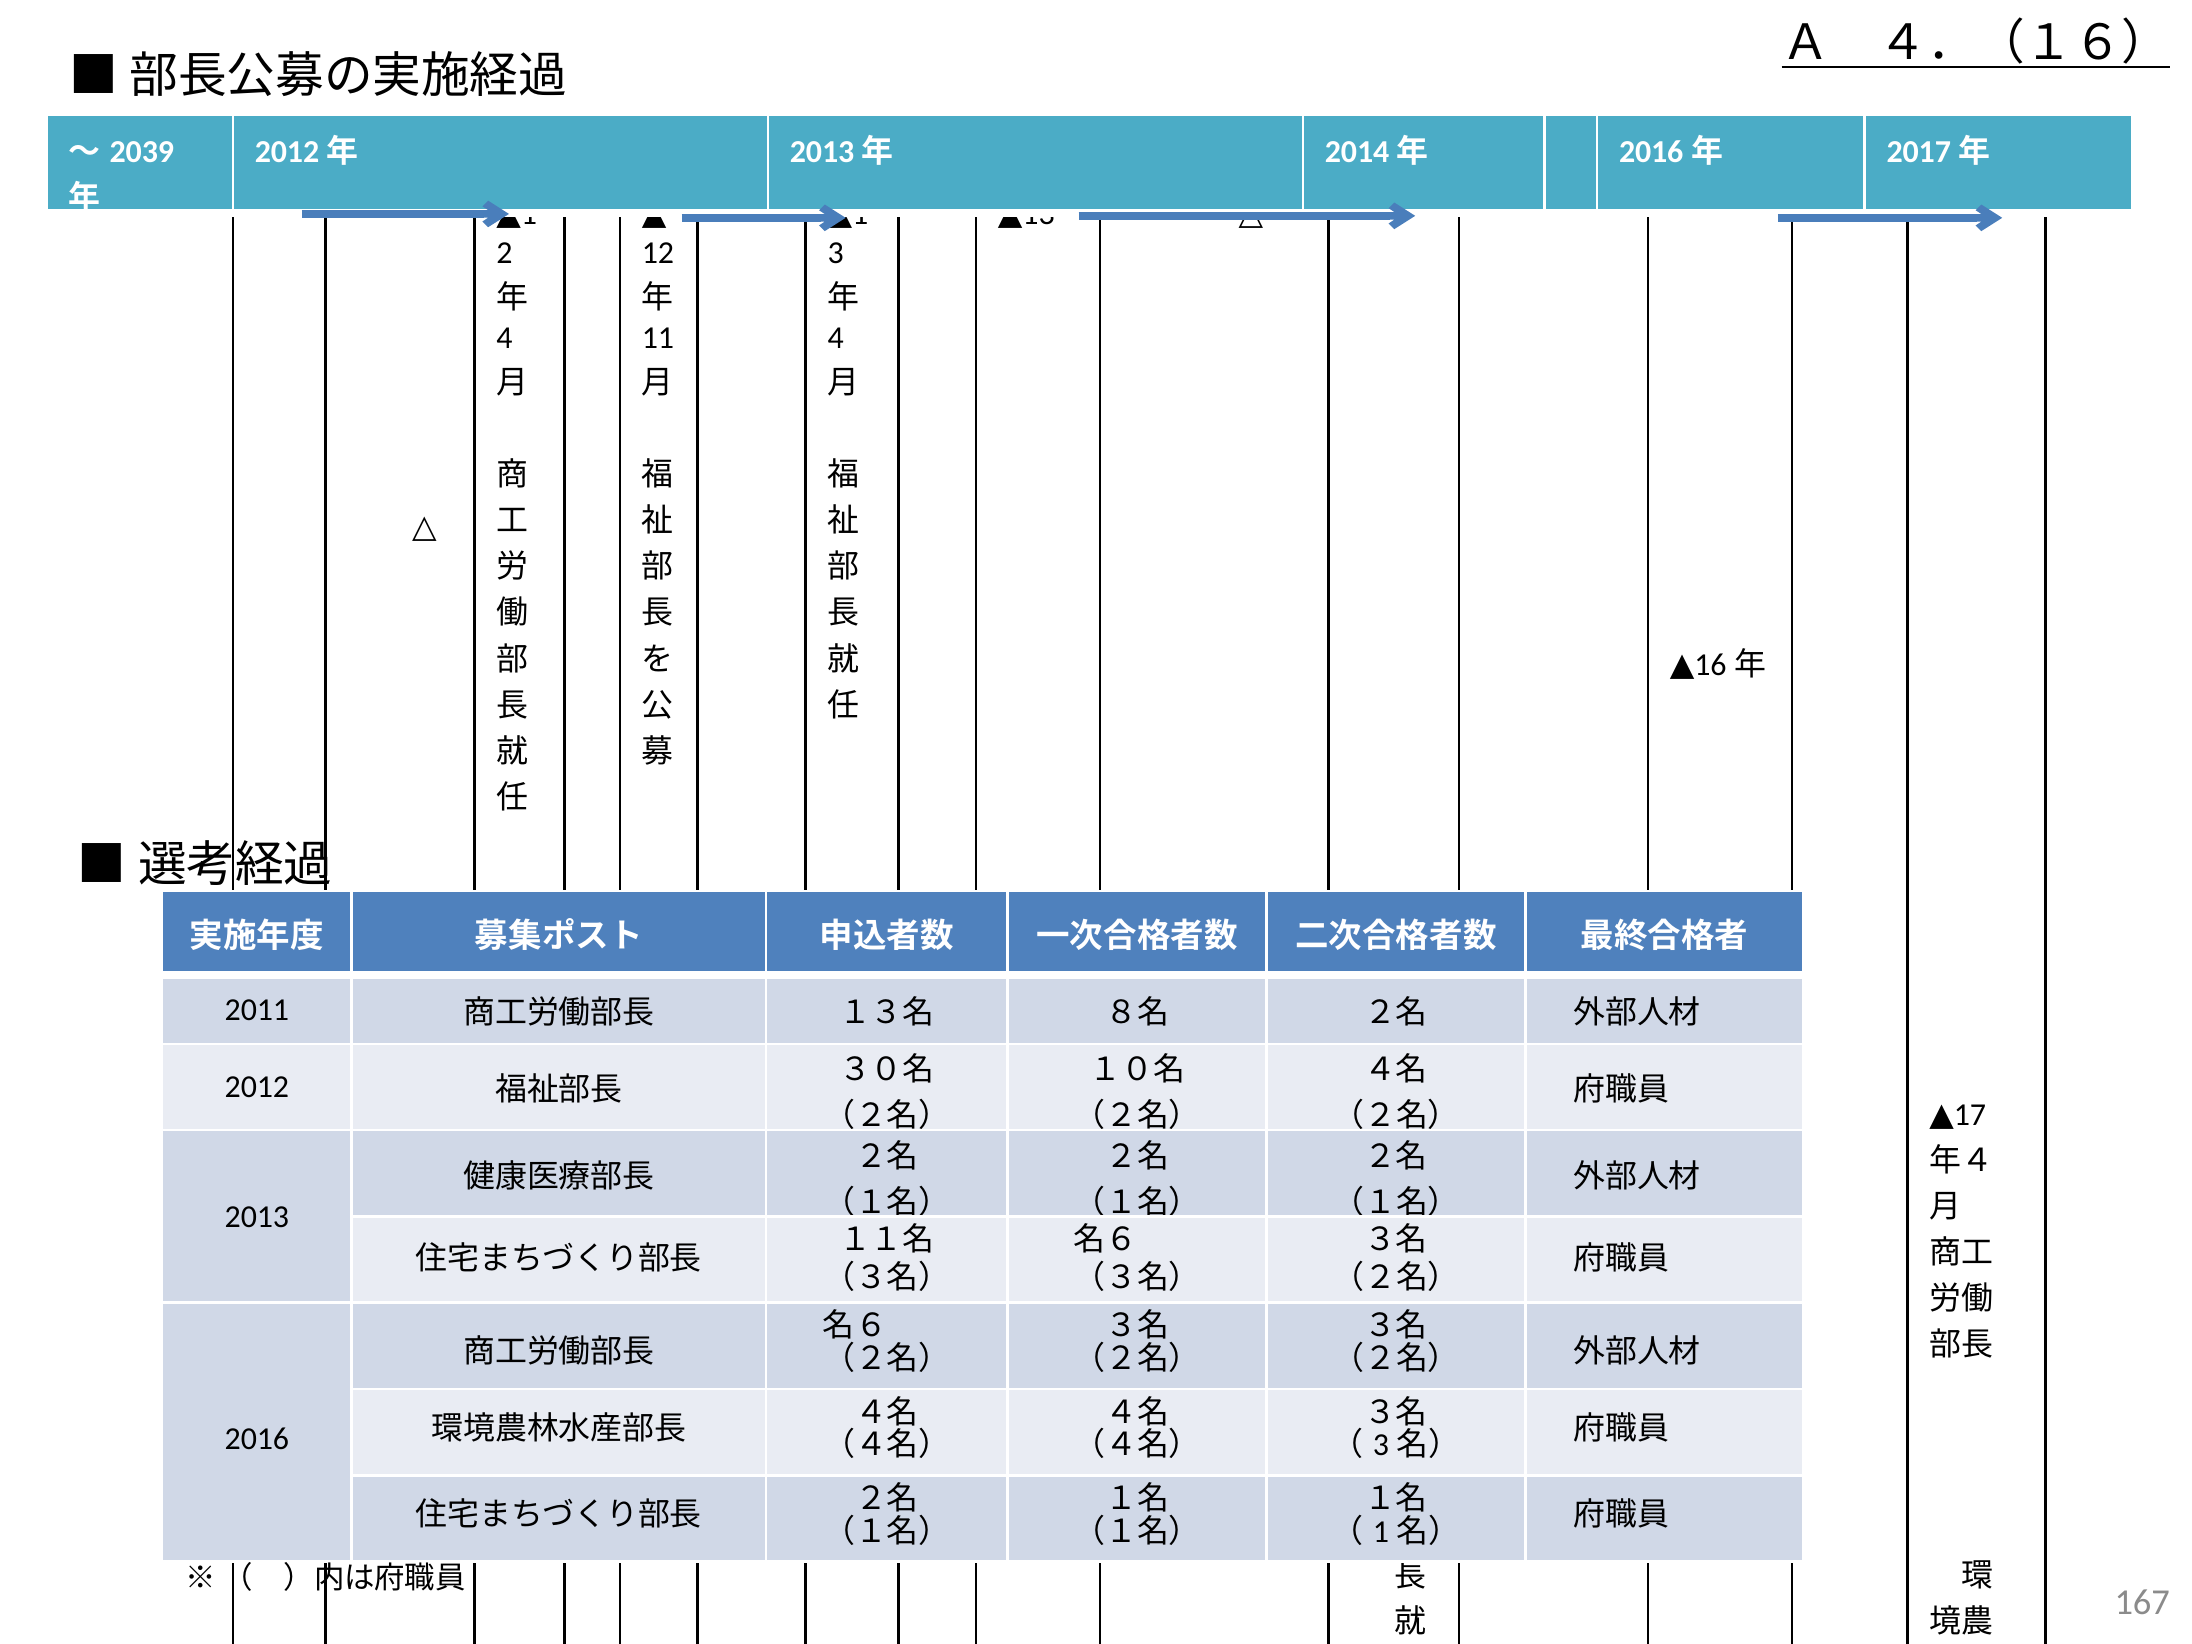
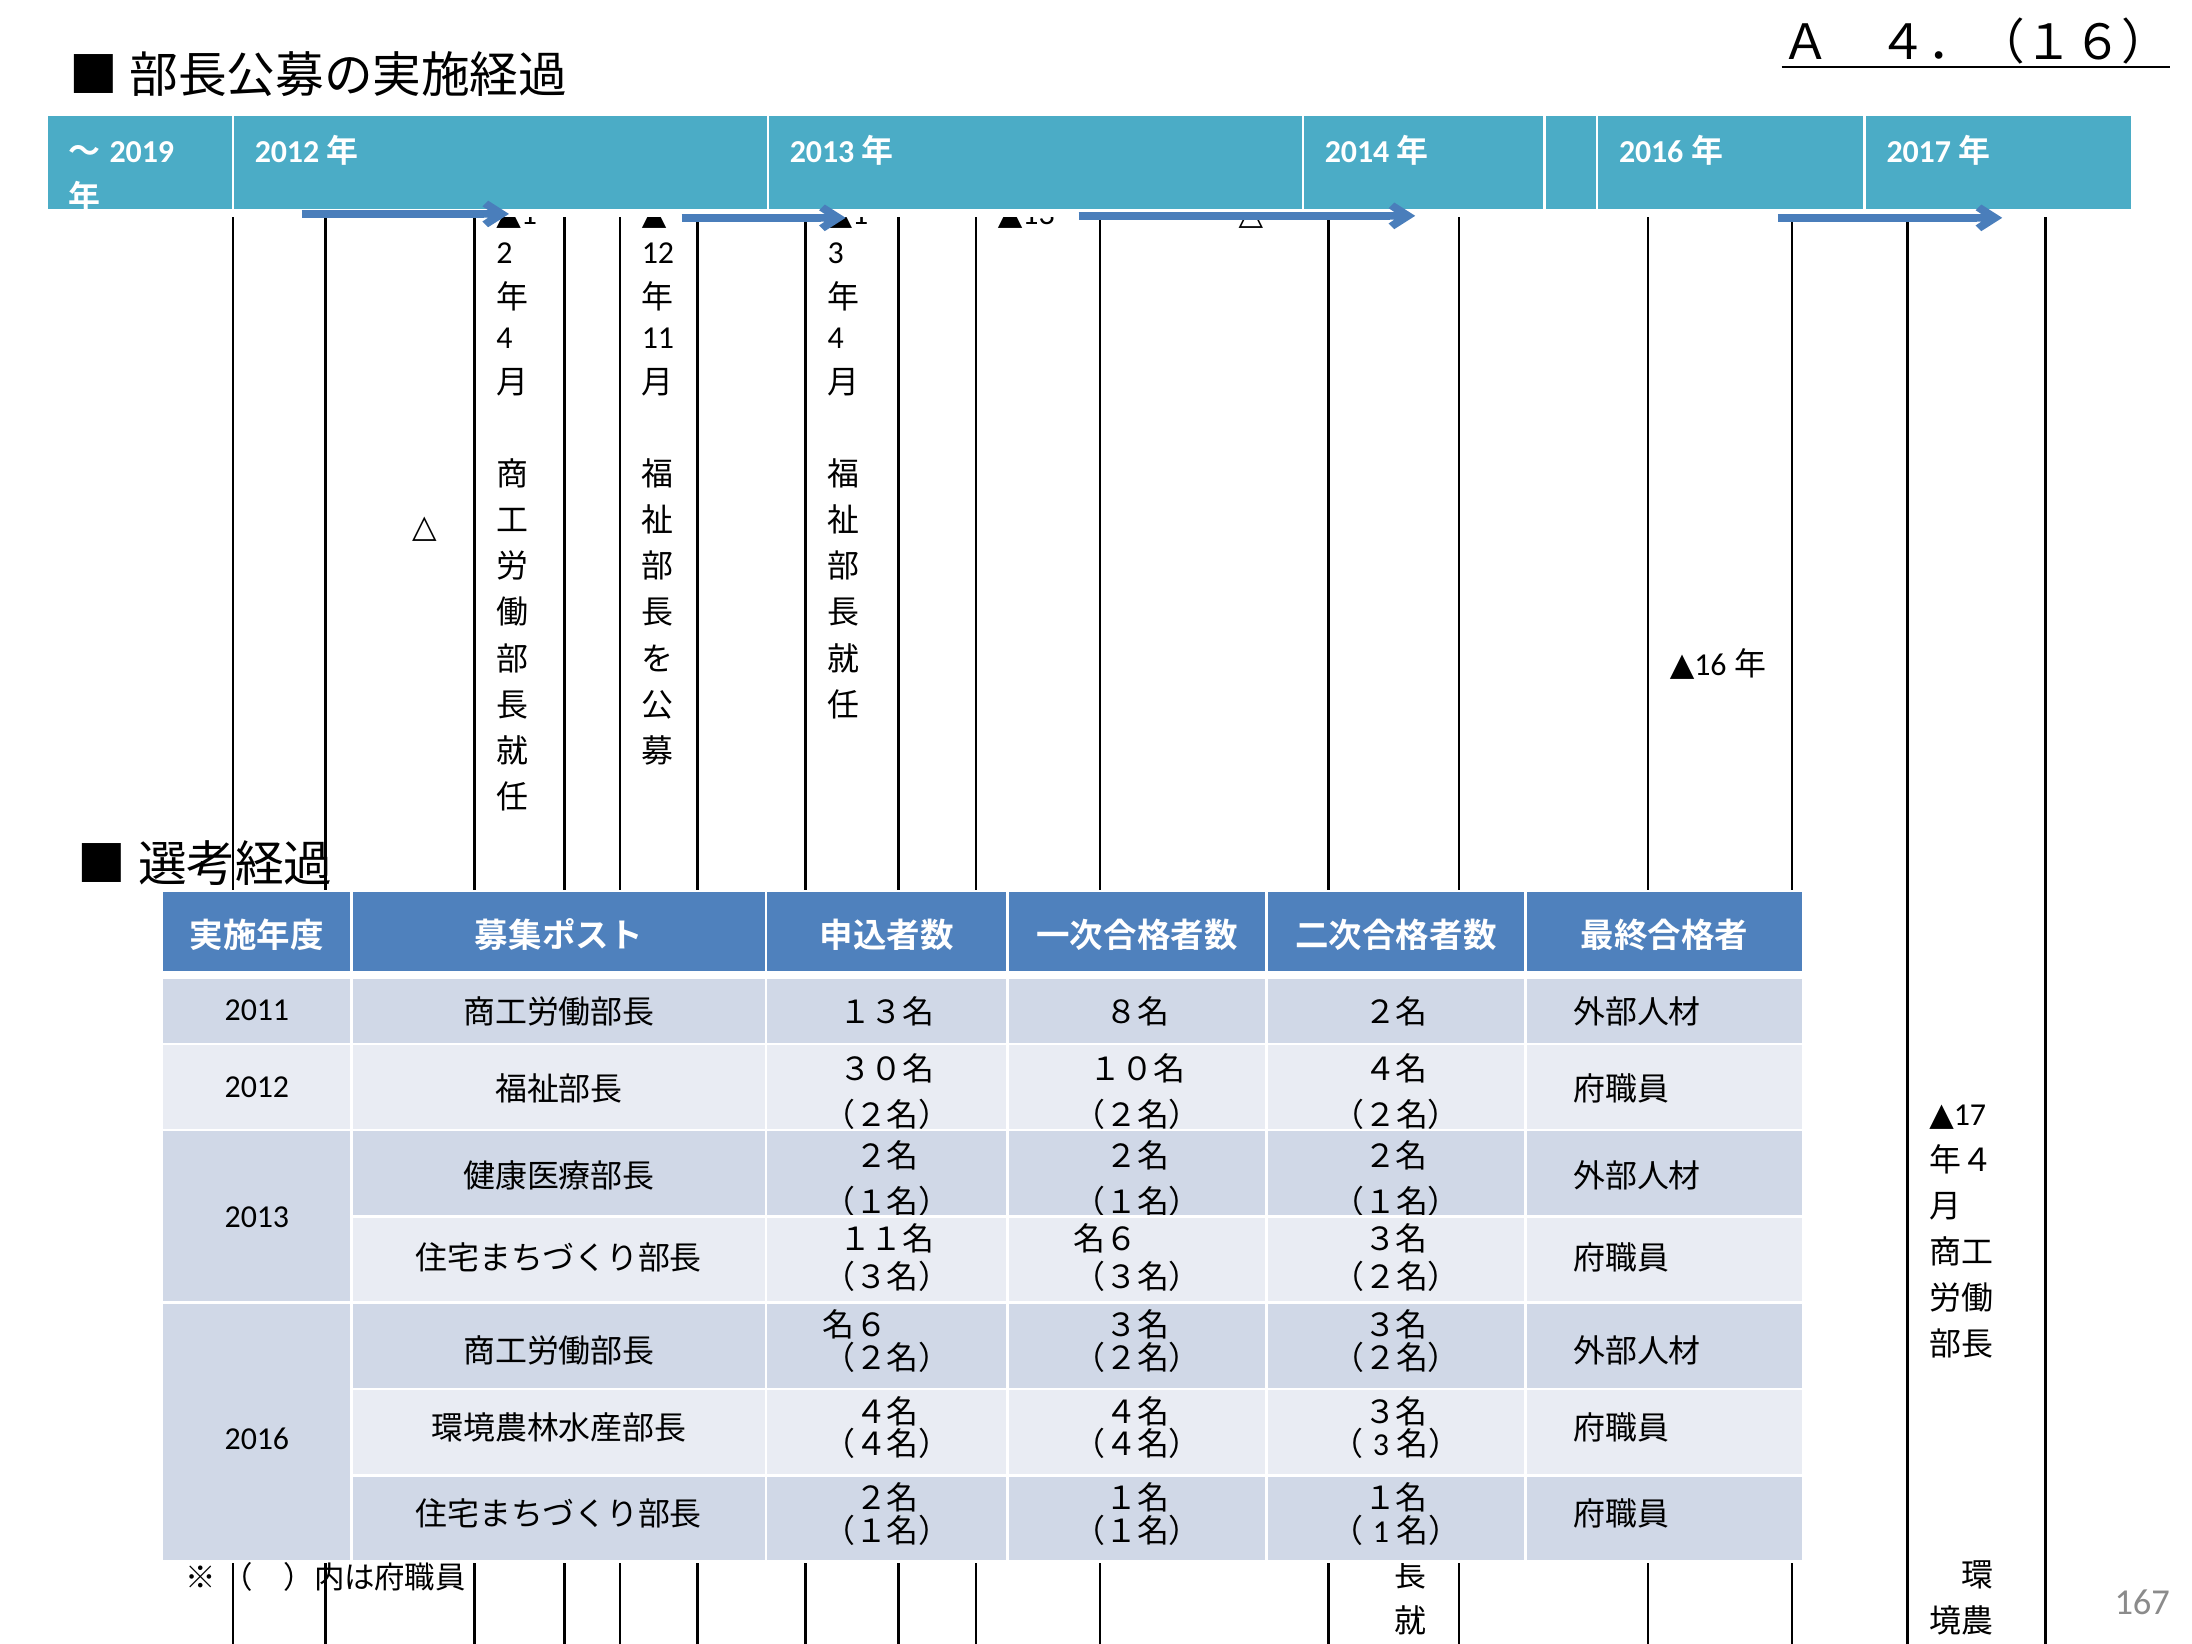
2039: 2039 -> 2019
